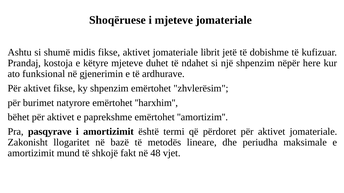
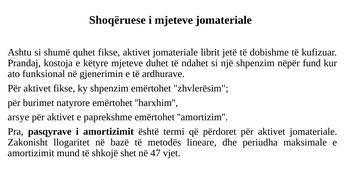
midis: midis -> quhet
here: here -> fund
bëhet: bëhet -> arsye
fakt: fakt -> shet
48: 48 -> 47
